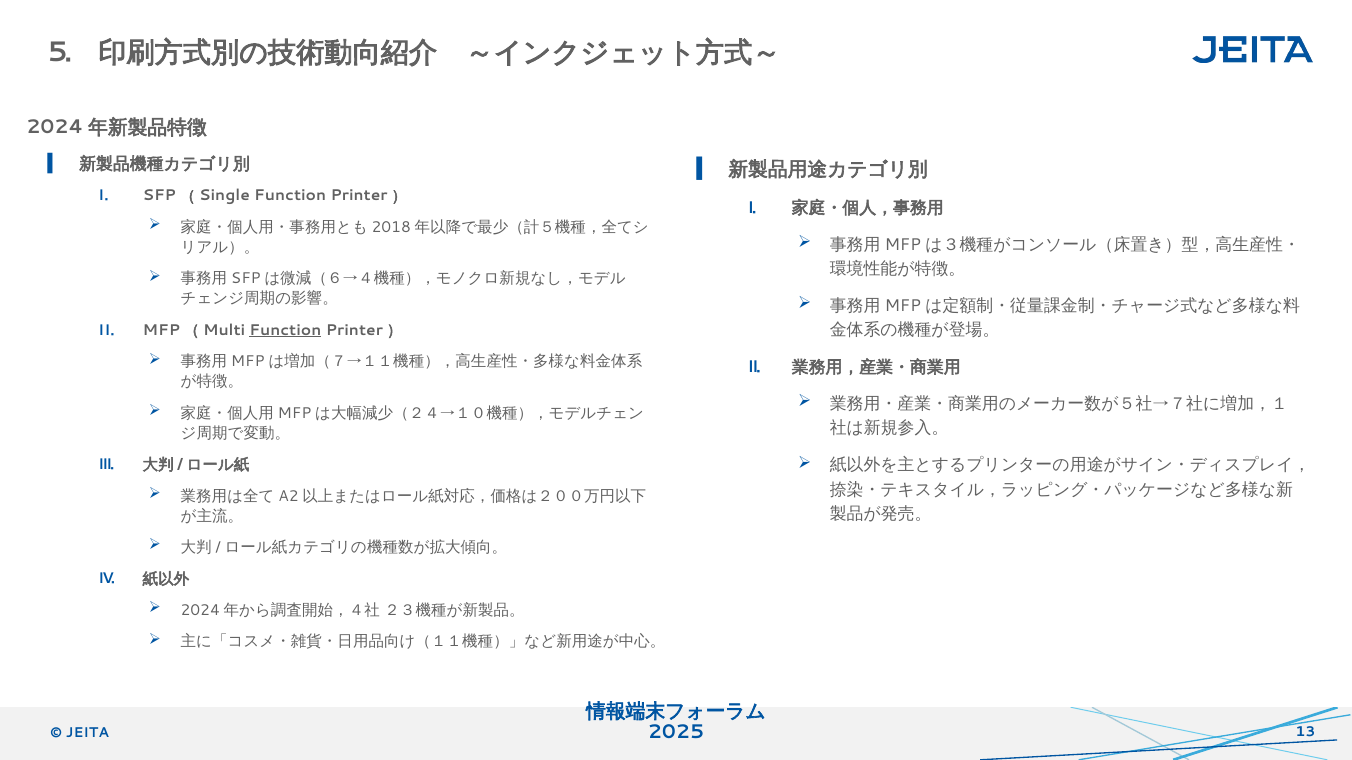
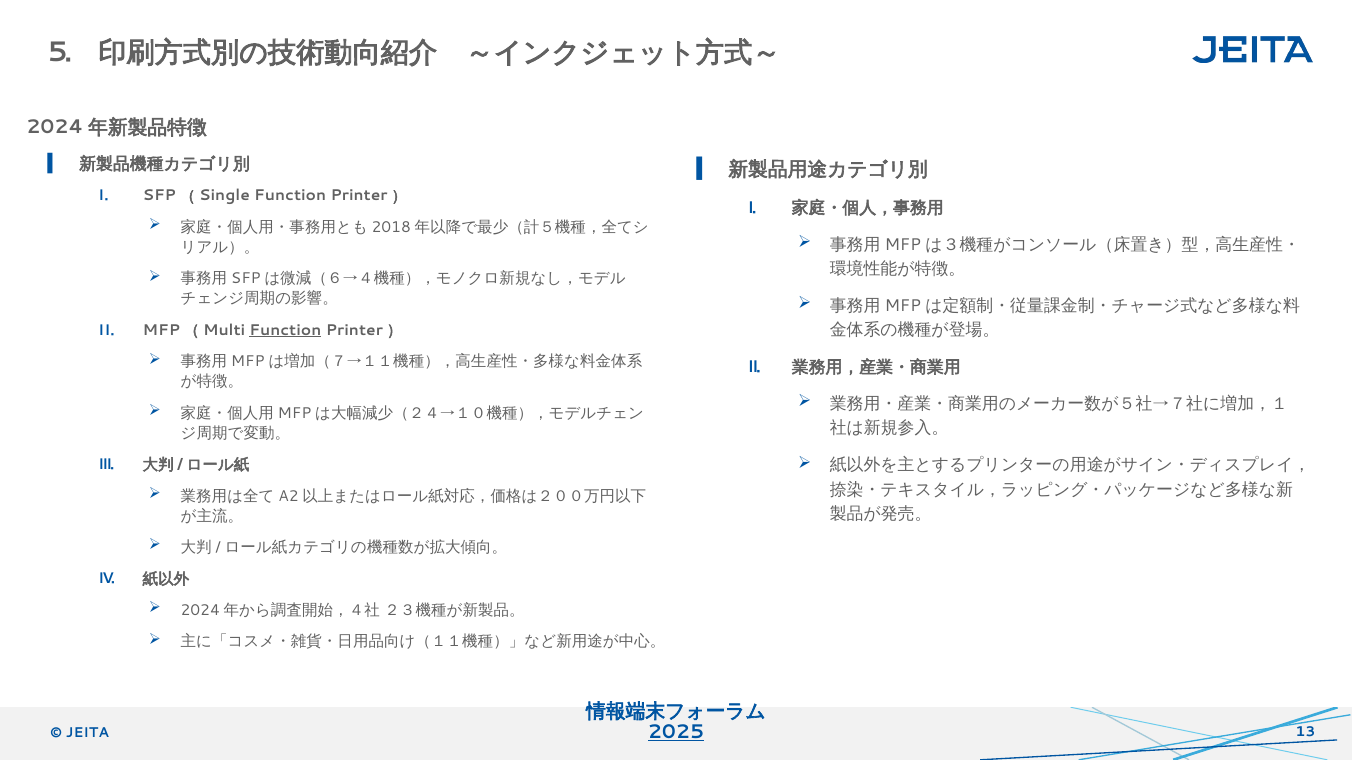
2025 underline: none -> present
